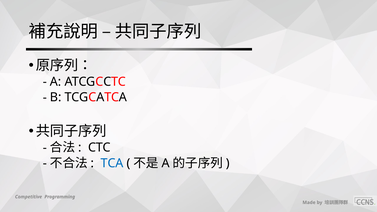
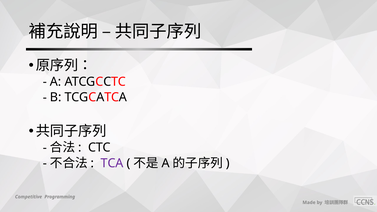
TCA colour: blue -> purple
